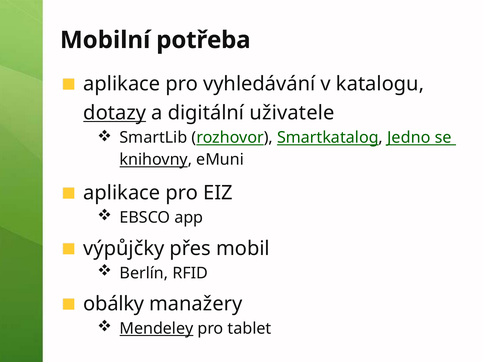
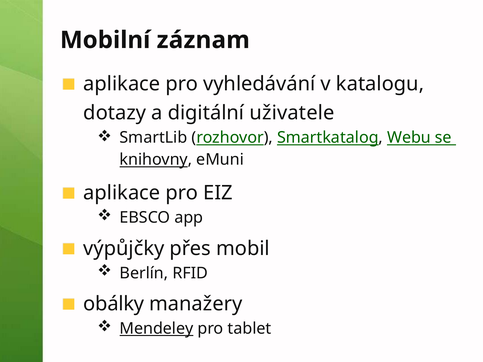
potřeba: potřeba -> záznam
dotazy underline: present -> none
Jedno: Jedno -> Webu
